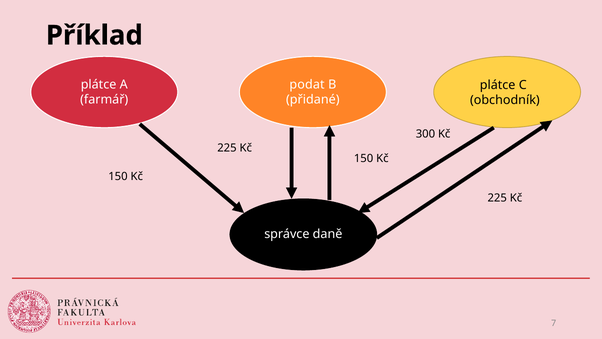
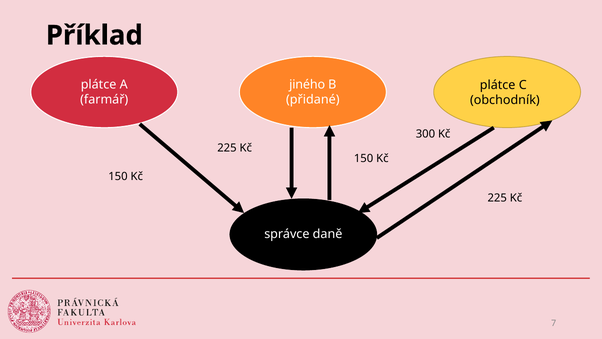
podat: podat -> jiného
